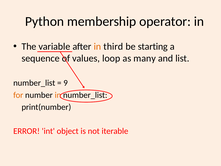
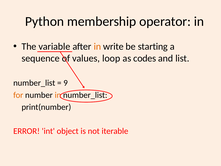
third: third -> write
many: many -> codes
